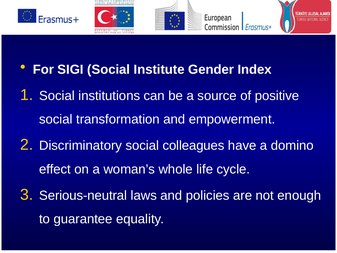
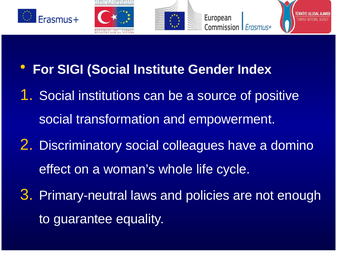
Serious-neutral: Serious-neutral -> Primary-neutral
